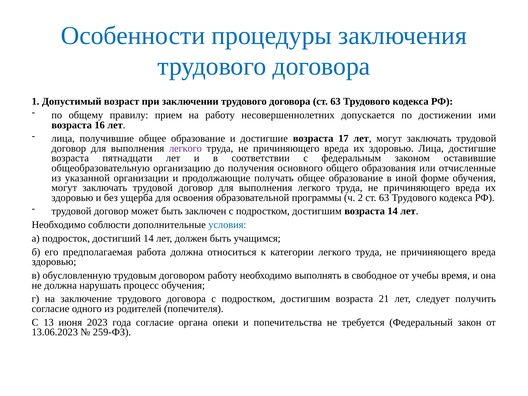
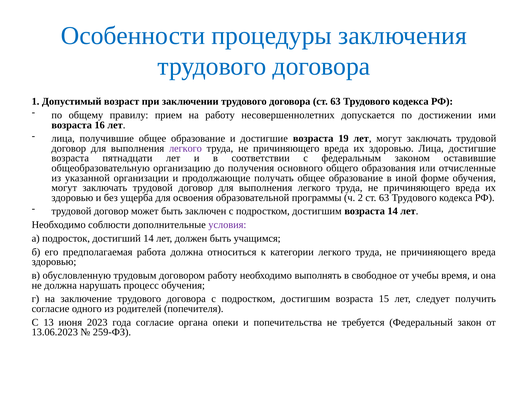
17: 17 -> 19
условия colour: blue -> purple
21: 21 -> 15
